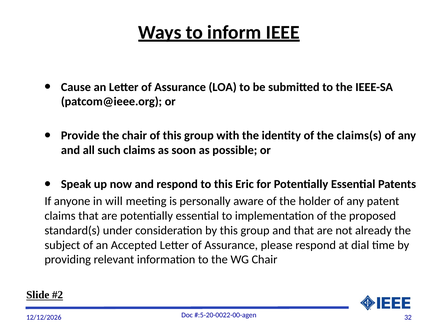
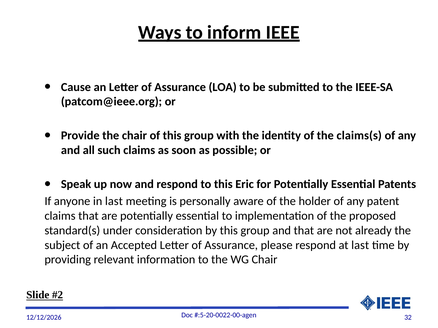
in will: will -> last
at dial: dial -> last
